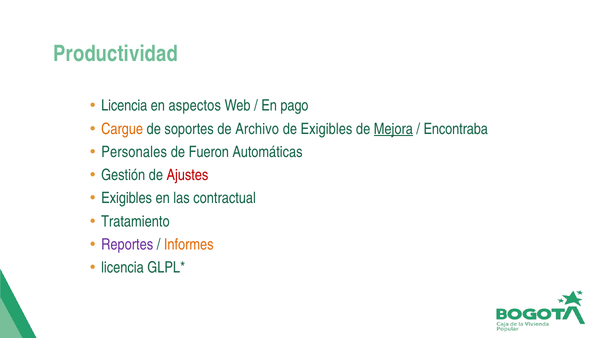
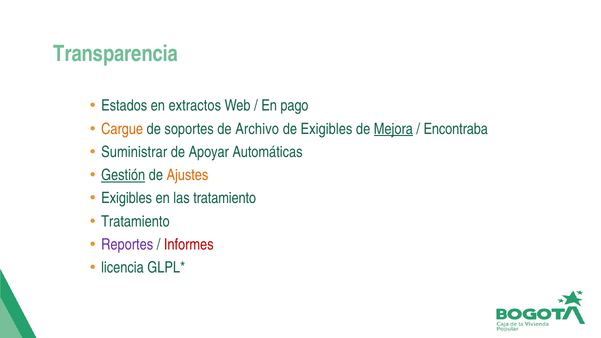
Productividad: Productividad -> Transparencia
Licencia at (124, 106): Licencia -> Estados
aspectos: aspectos -> extractos
Personales: Personales -> Suministrar
Fueron: Fueron -> Apoyar
Gestión underline: none -> present
Ajustes colour: red -> orange
las contractual: contractual -> tratamiento
Informes colour: orange -> red
